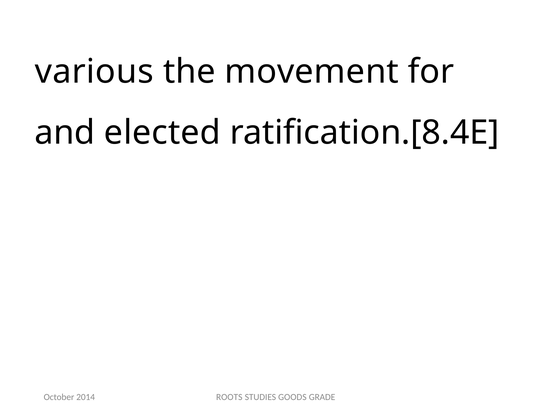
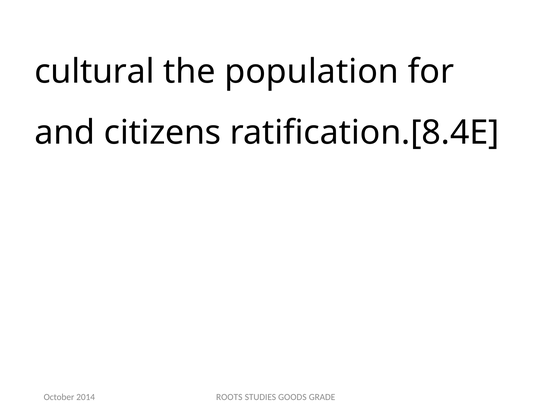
various: various -> cultural
movement: movement -> population
elected: elected -> citizens
